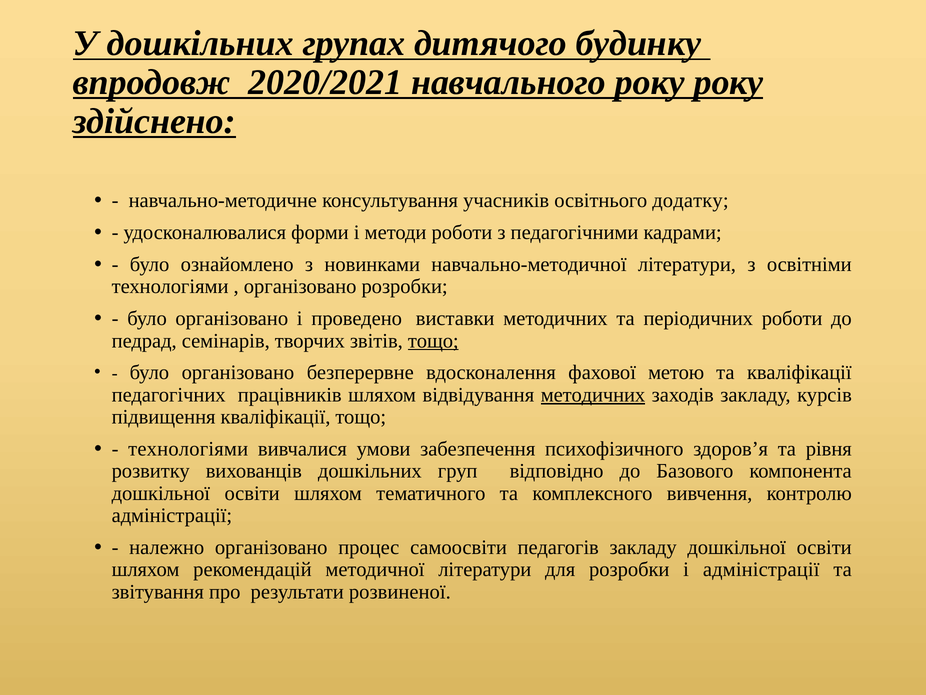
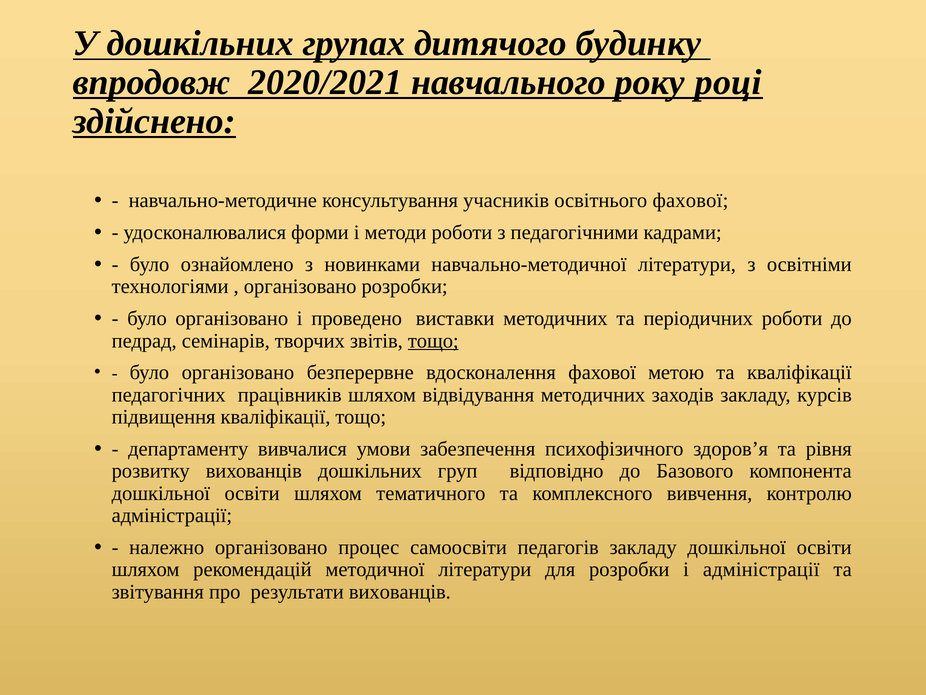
року року: року -> році
освітнього додатку: додатку -> фахової
методичних at (593, 395) underline: present -> none
технологіями at (188, 449): технологіями -> департаменту
результати розвиненої: розвиненої -> вихованців
